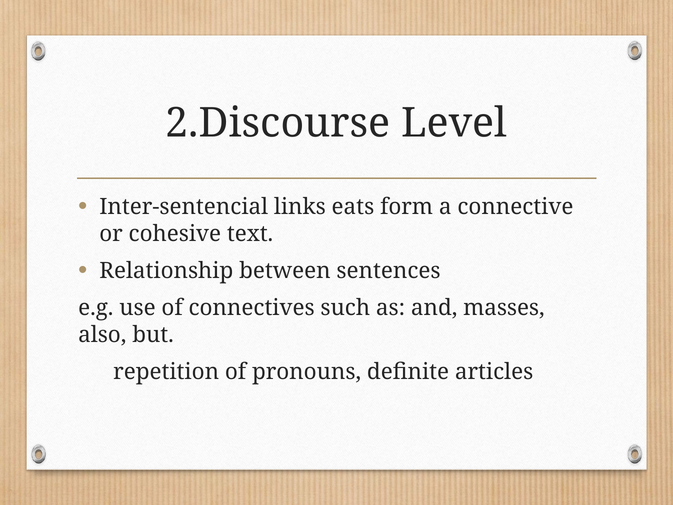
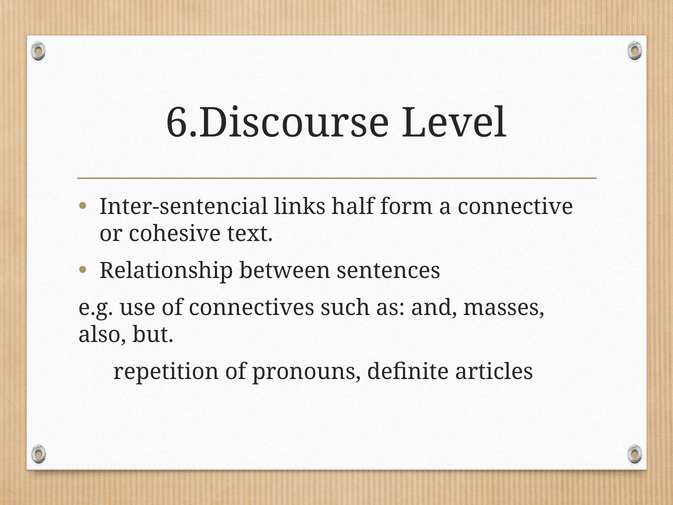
2.Discourse: 2.Discourse -> 6.Discourse
eats: eats -> half
